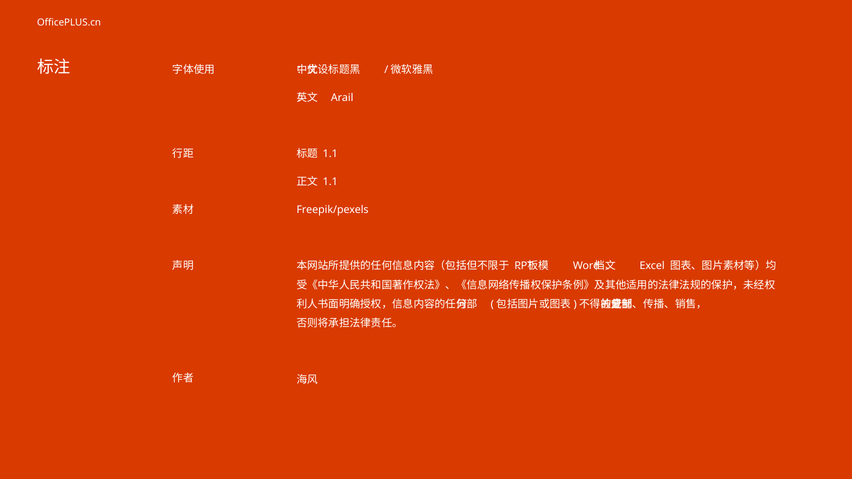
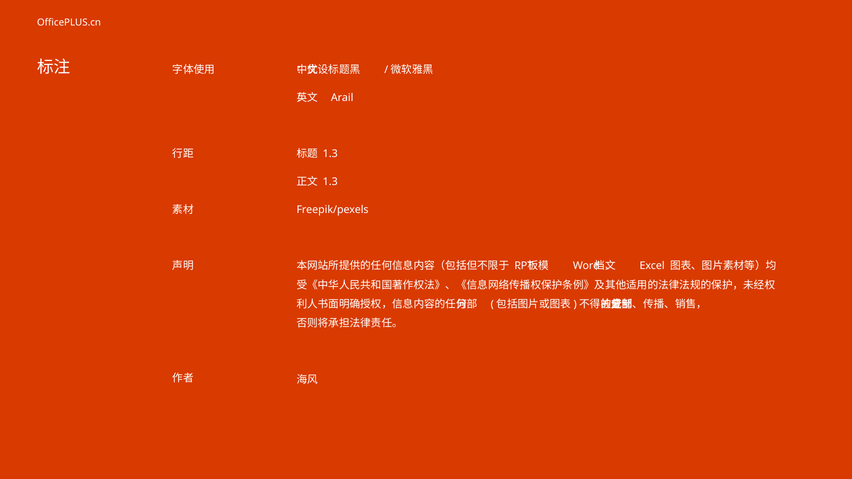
1.1 at (330, 154): 1.1 -> 1.3
1.1 at (330, 182): 1.1 -> 1.3
